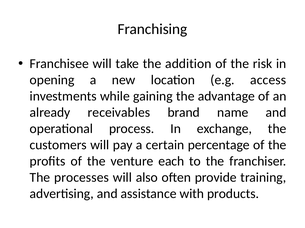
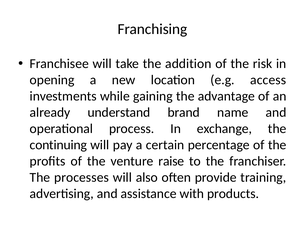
receivables: receivables -> understand
customers: customers -> continuing
each: each -> raise
